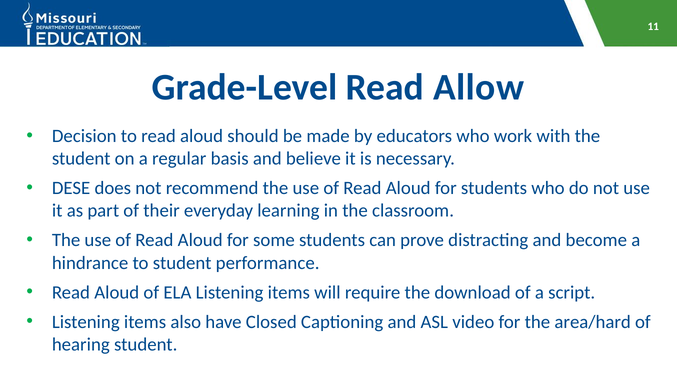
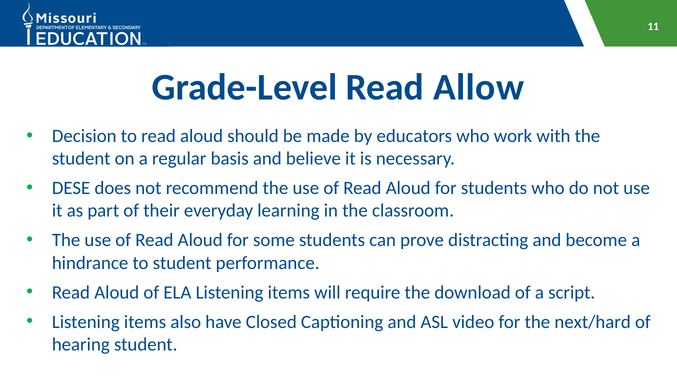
area/hard: area/hard -> next/hard
